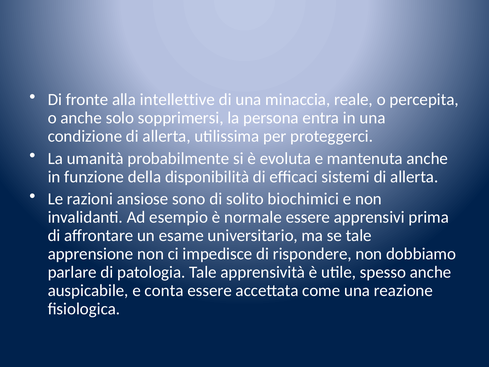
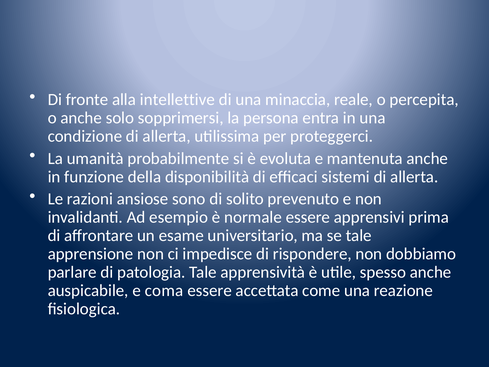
biochimici: biochimici -> prevenuto
conta: conta -> coma
